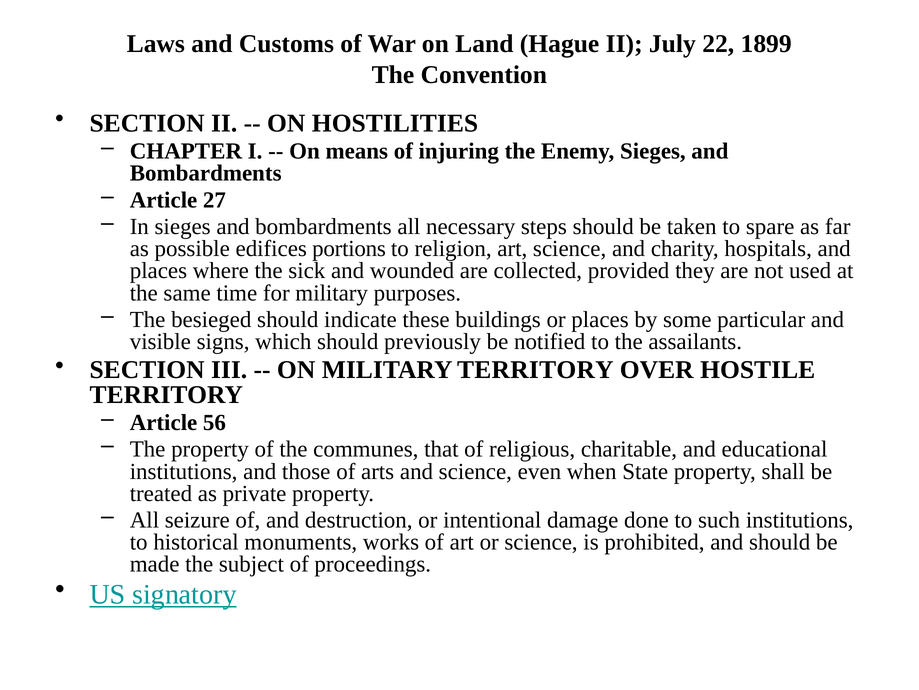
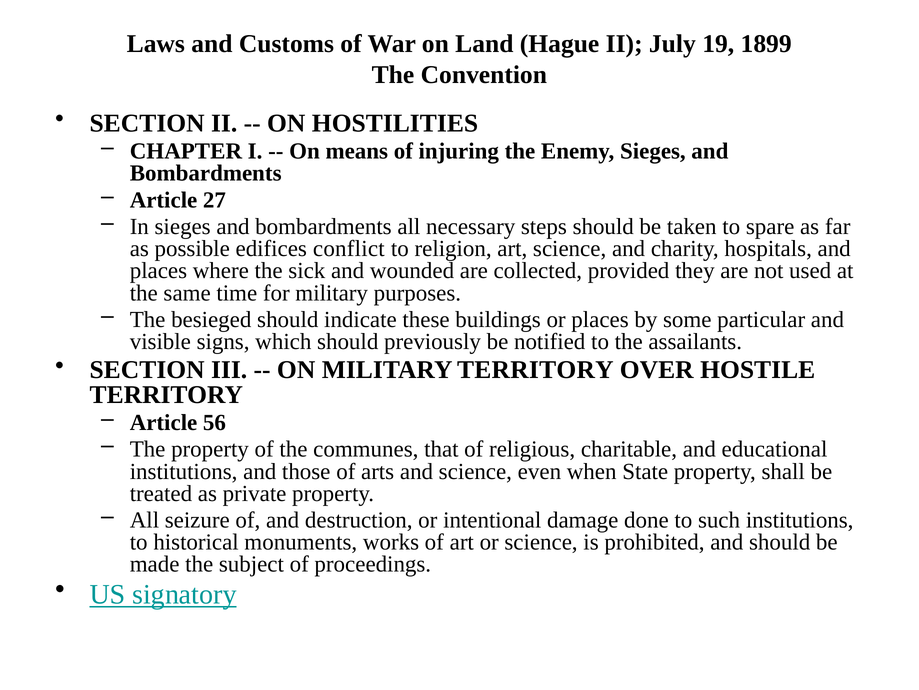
22: 22 -> 19
portions: portions -> conflict
